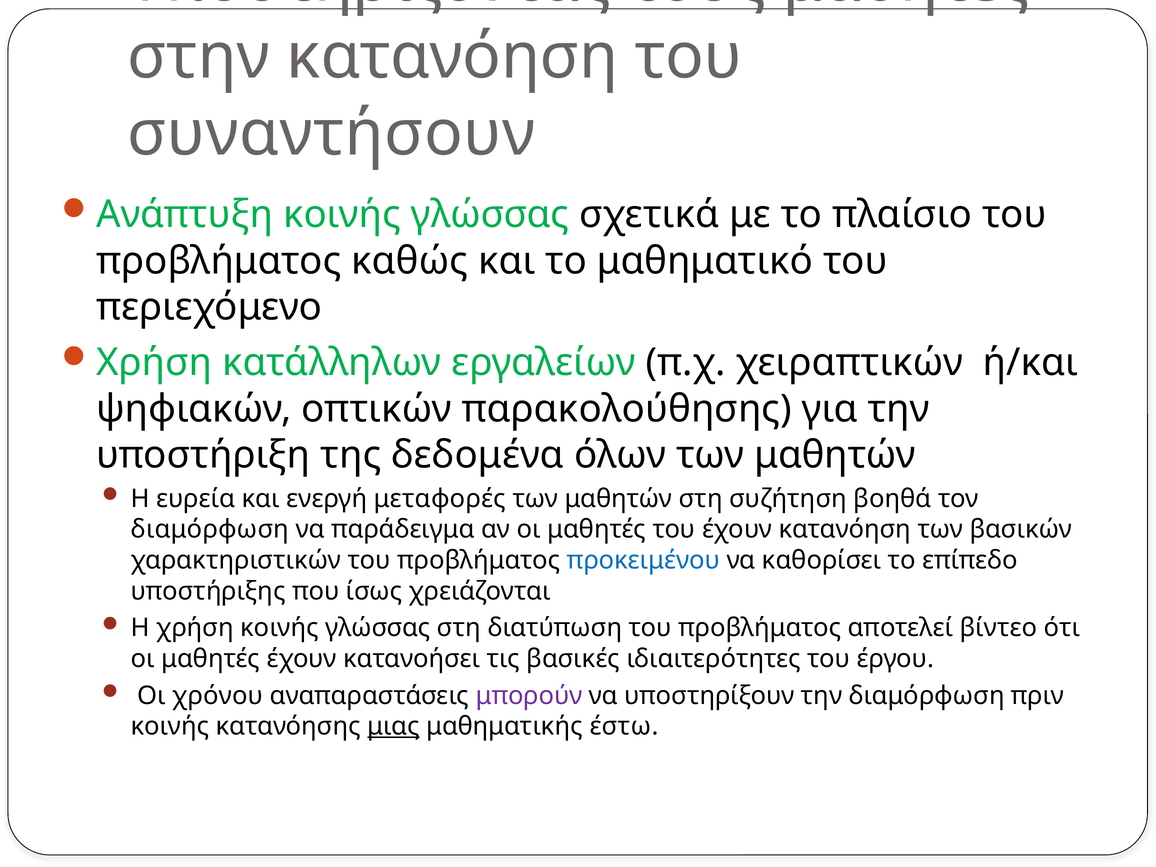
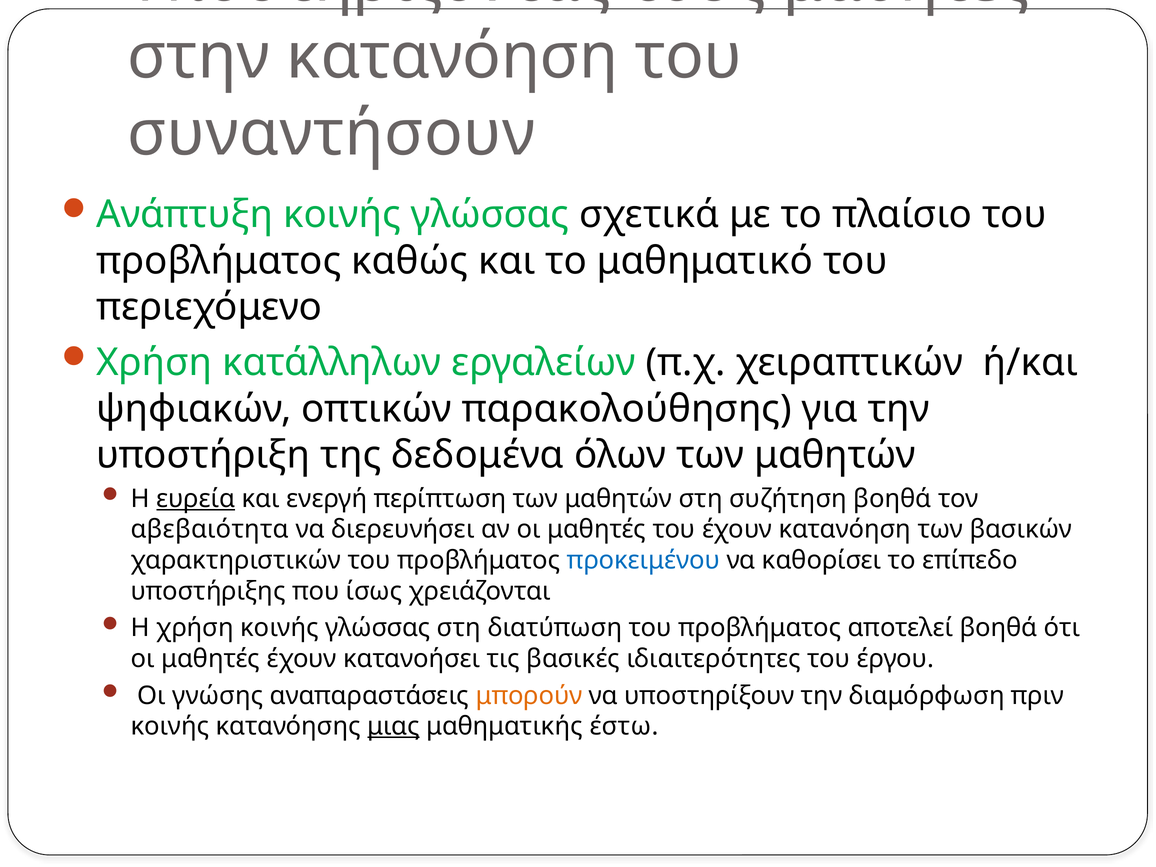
ευρεία underline: none -> present
μεταφορές: μεταφορές -> περίπτωση
διαμόρφωση at (210, 530): διαμόρφωση -> αβεβαιότητα
παράδειγμα: παράδειγμα -> διερευνήσει
αποτελεί βίντεο: βίντεο -> βοηθά
χρόνου: χρόνου -> γνώσης
μπορούν colour: purple -> orange
